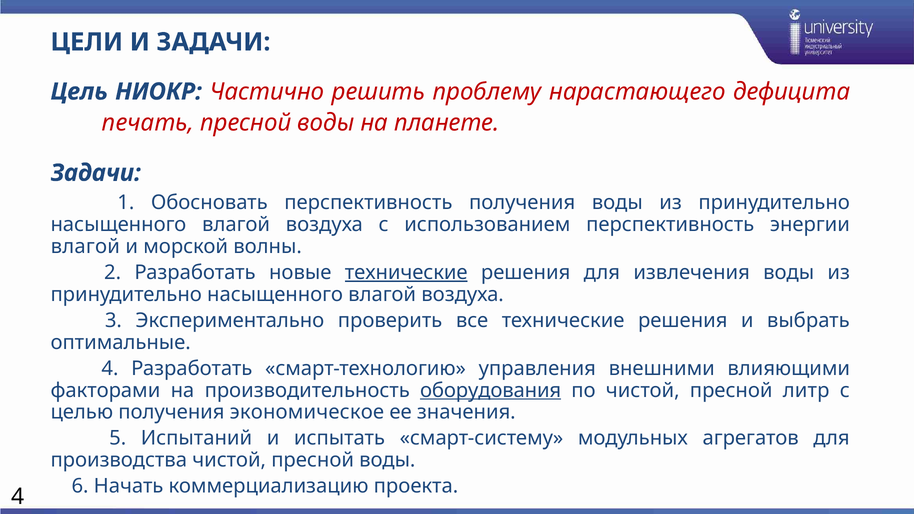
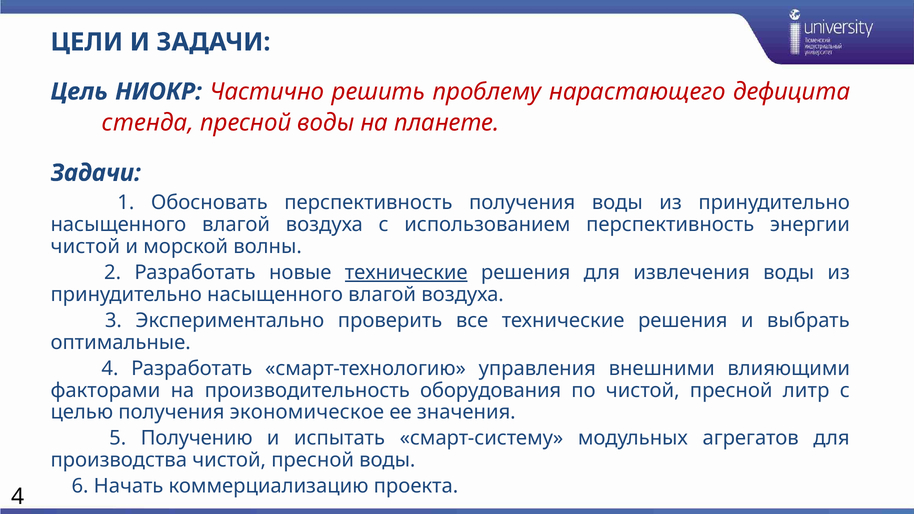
печать: печать -> стенда
влагой at (85, 247): влагой -> чистой
оборудования underline: present -> none
Испытаний: Испытаний -> Получению
